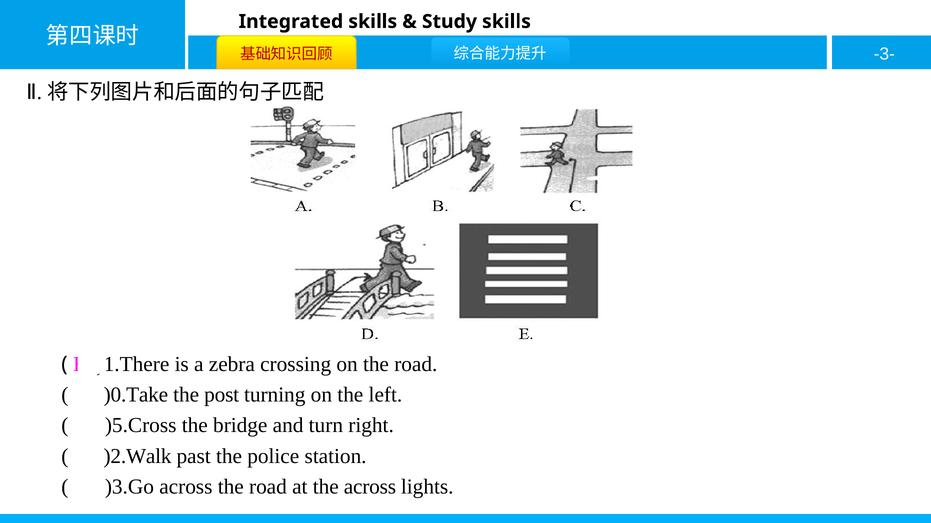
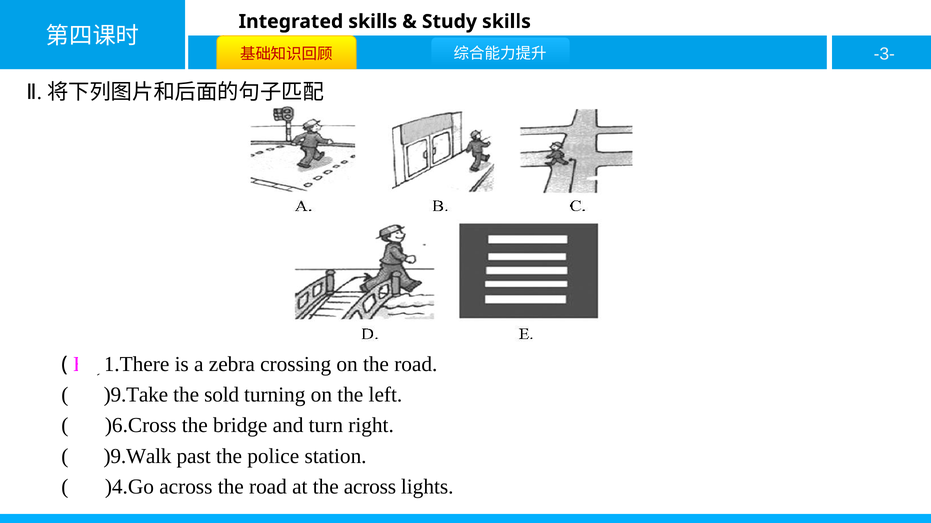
)0.Take: )0.Take -> )9.Take
post: post -> sold
)5.Cross: )5.Cross -> )6.Cross
)2.Walk: )2.Walk -> )9.Walk
)3.Go: )3.Go -> )4.Go
